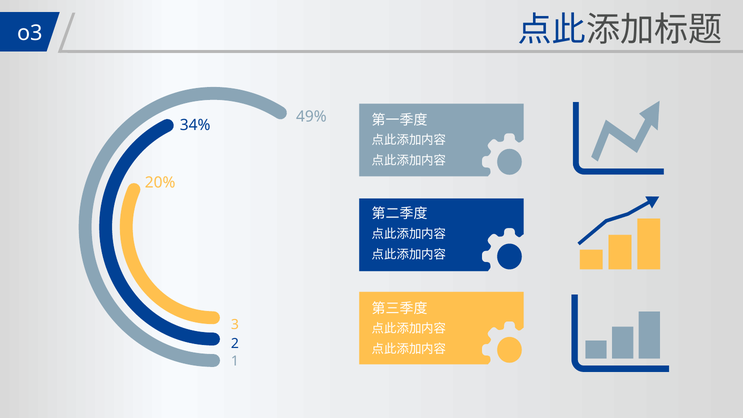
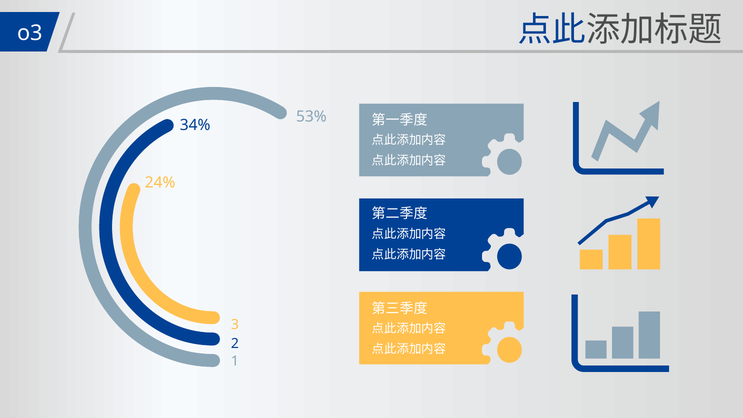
49%: 49% -> 53%
20%: 20% -> 24%
